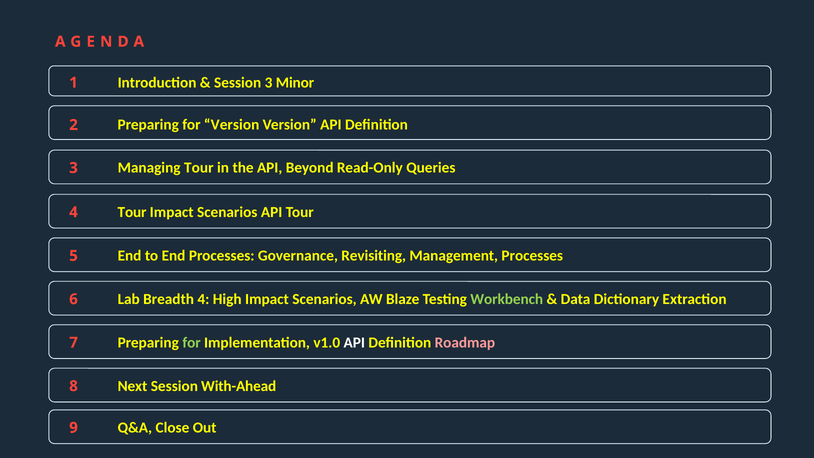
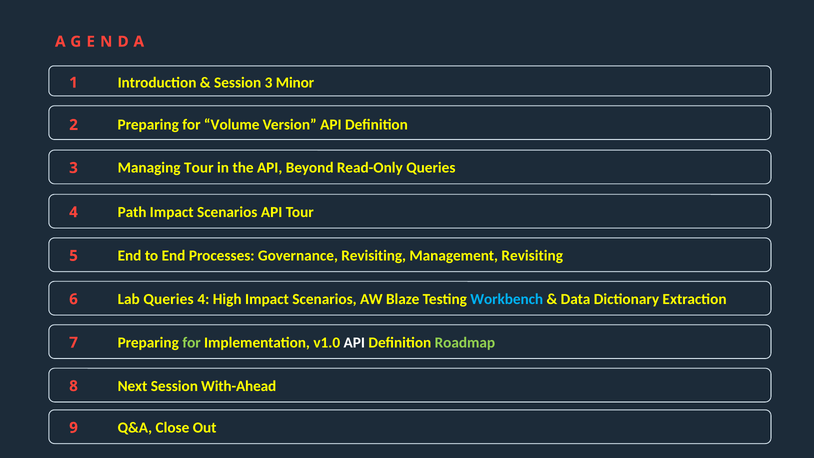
for Version: Version -> Volume
Tour at (132, 212): Tour -> Path
Management Processes: Processes -> Revisiting
Lab Breadth: Breadth -> Queries
Workbench colour: light green -> light blue
Roadmap colour: pink -> light green
